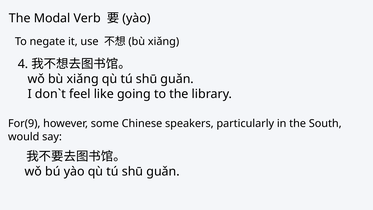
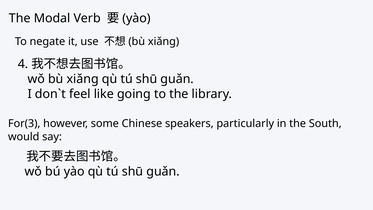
For(9: For(9 -> For(3
